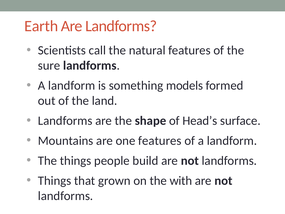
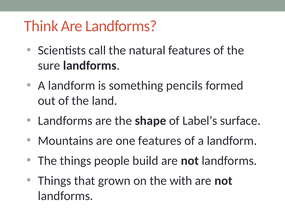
Earth: Earth -> Think
models: models -> pencils
Head’s: Head’s -> Label’s
